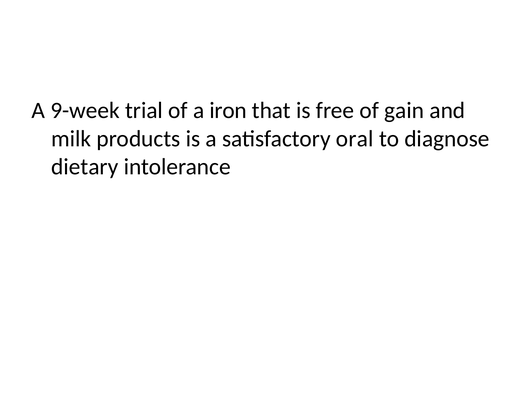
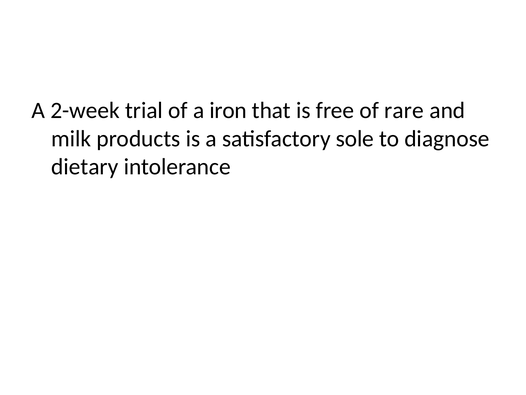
9-week: 9-week -> 2-week
gain: gain -> rare
oral: oral -> sole
